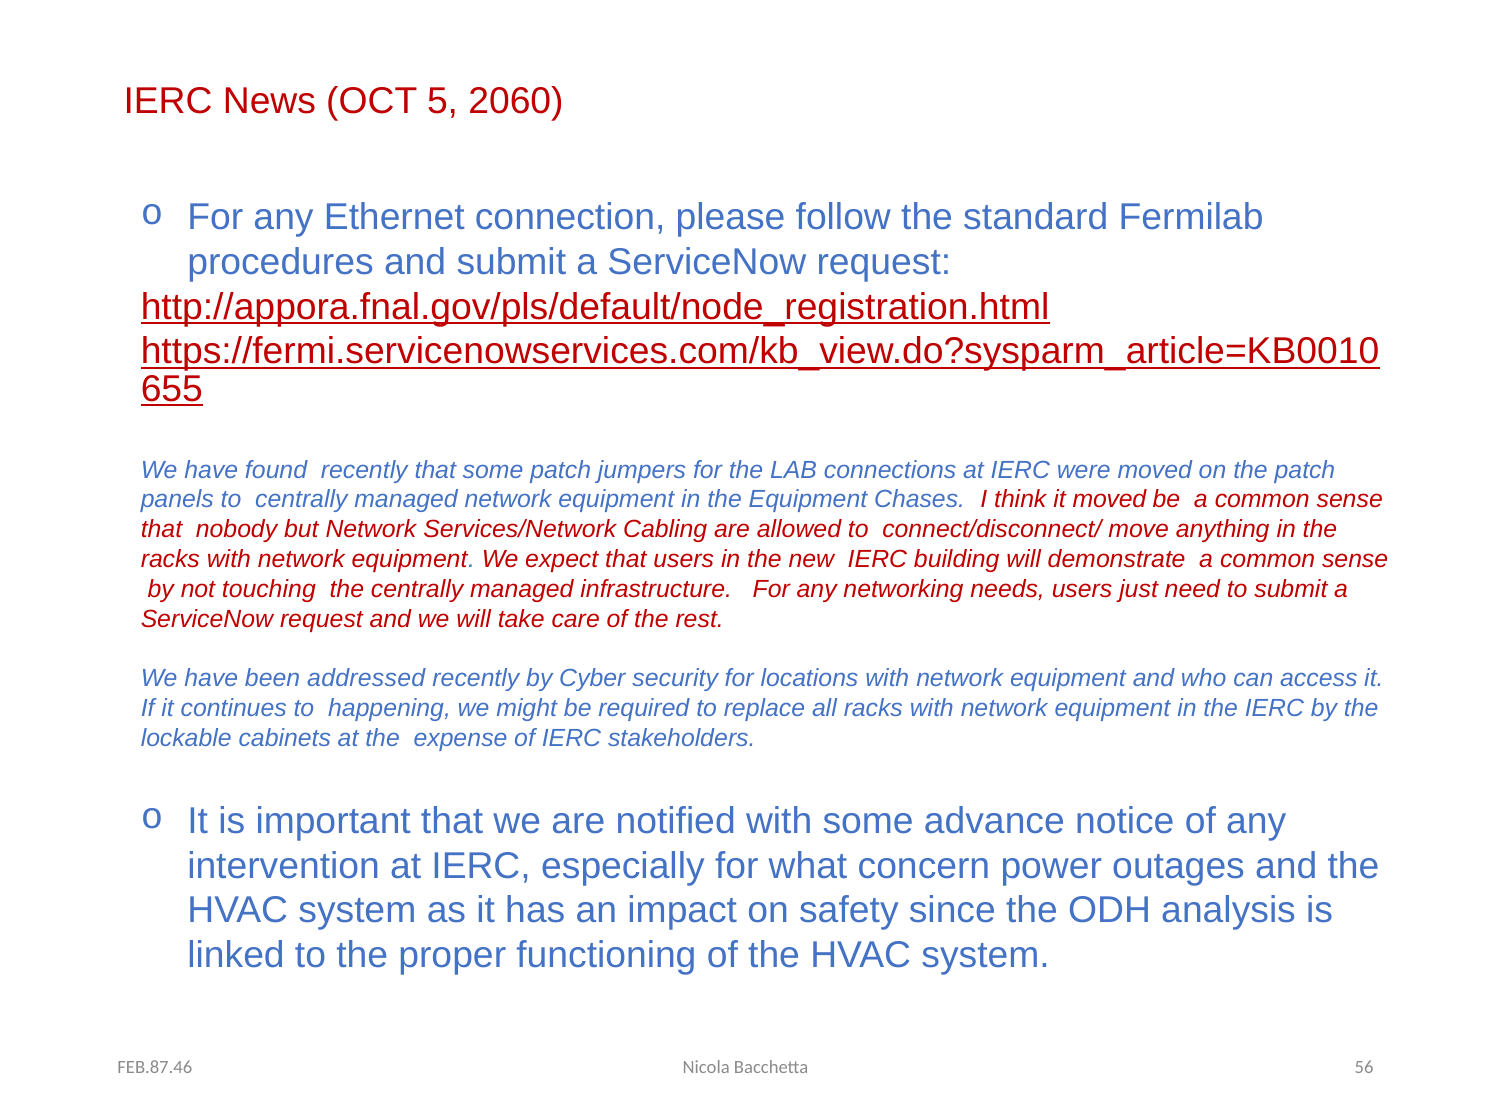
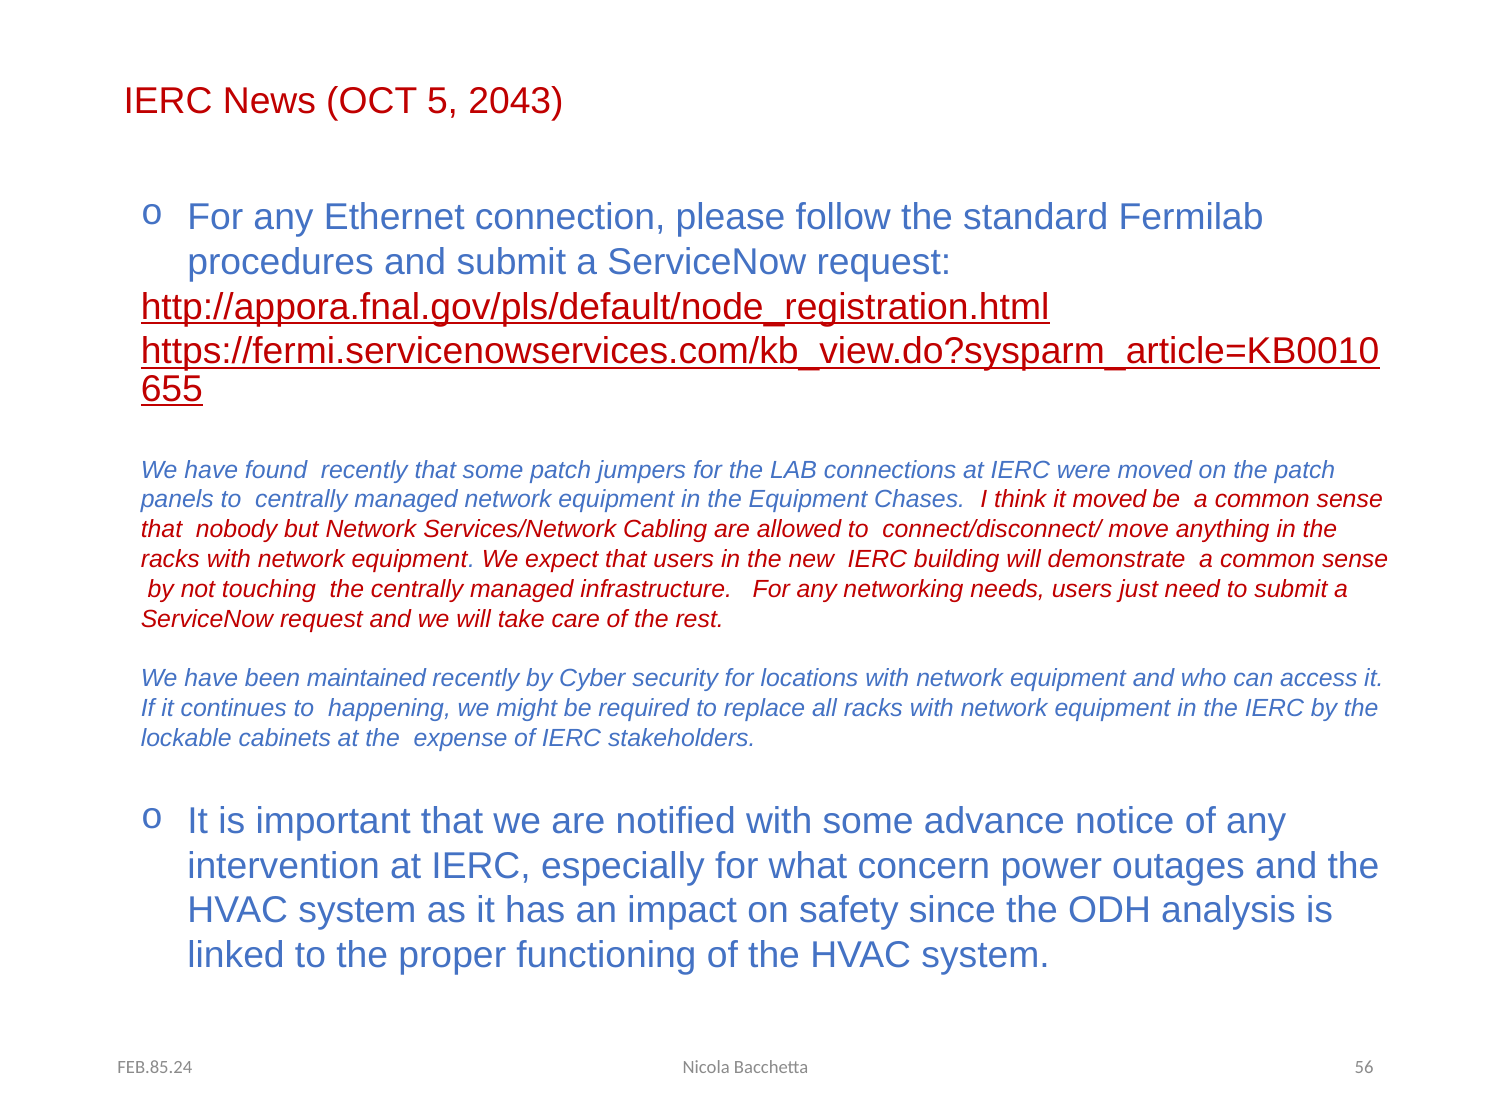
2060: 2060 -> 2043
addressed: addressed -> maintained
FEB.87.46: FEB.87.46 -> FEB.85.24
